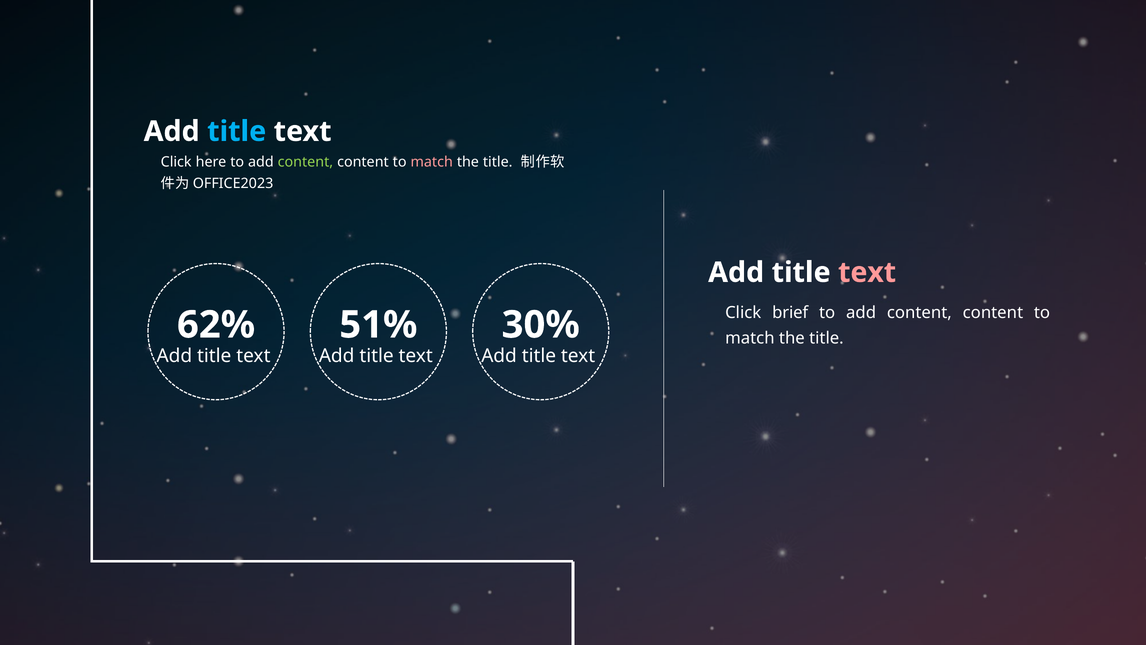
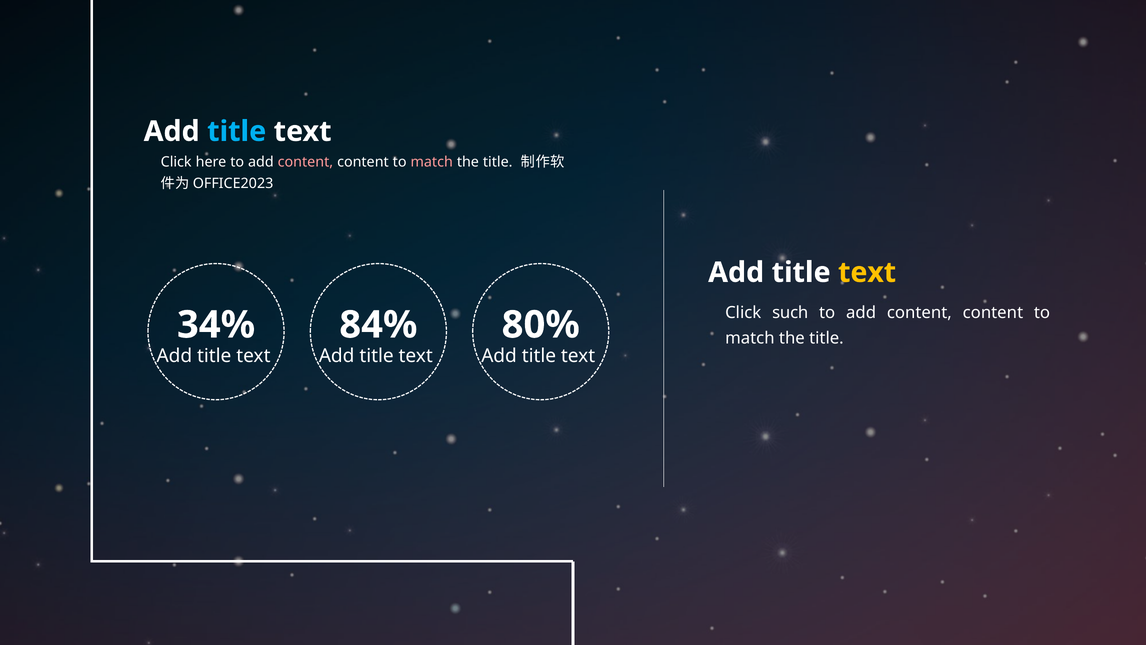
content at (305, 162) colour: light green -> pink
text at (867, 272) colour: pink -> yellow
brief: brief -> such
62%: 62% -> 34%
51%: 51% -> 84%
30%: 30% -> 80%
